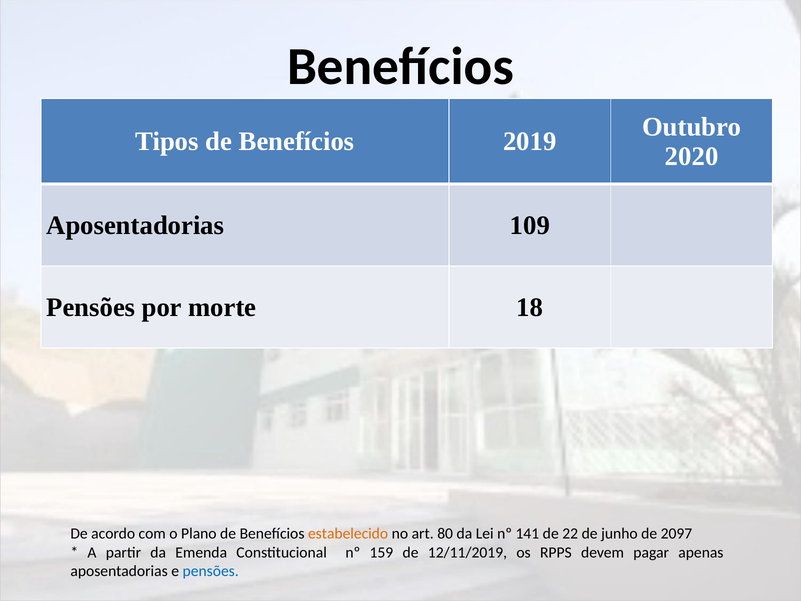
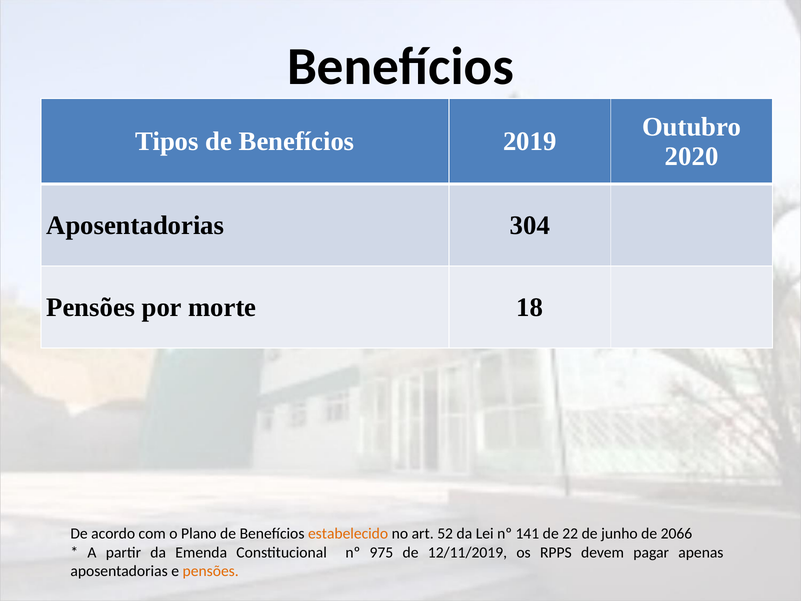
109: 109 -> 304
80: 80 -> 52
2097: 2097 -> 2066
159: 159 -> 975
pensões at (211, 571) colour: blue -> orange
